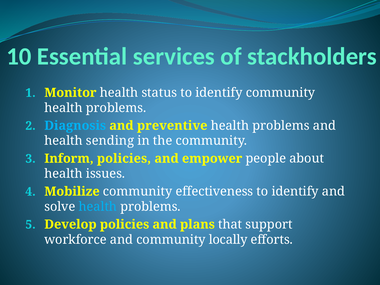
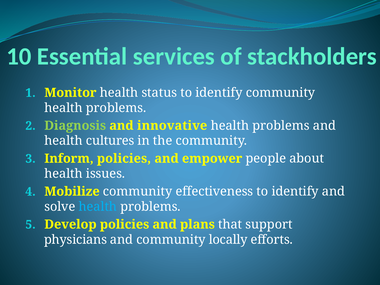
Diagnosis colour: light blue -> light green
preventive: preventive -> innovative
sending: sending -> cultures
workforce: workforce -> physicians
